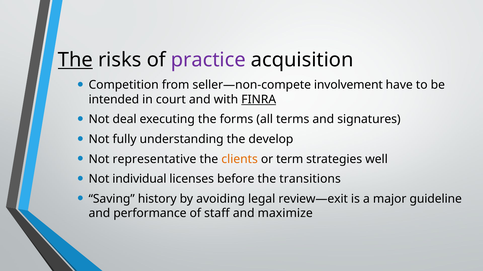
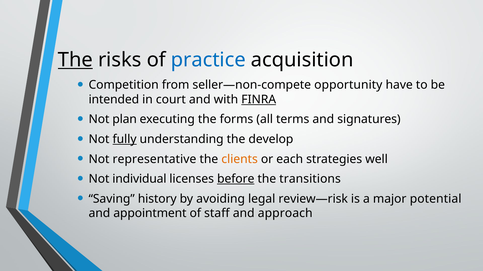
practice colour: purple -> blue
involvement: involvement -> opportunity
deal: deal -> plan
fully underline: none -> present
term: term -> each
before underline: none -> present
review—exit: review—exit -> review—risk
guideline: guideline -> potential
performance: performance -> appointment
maximize: maximize -> approach
